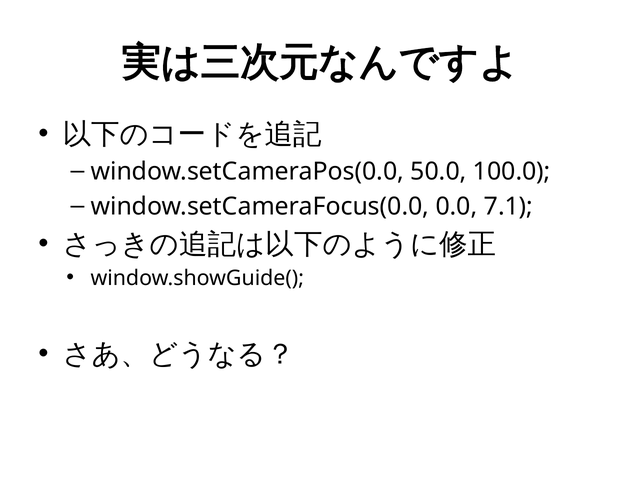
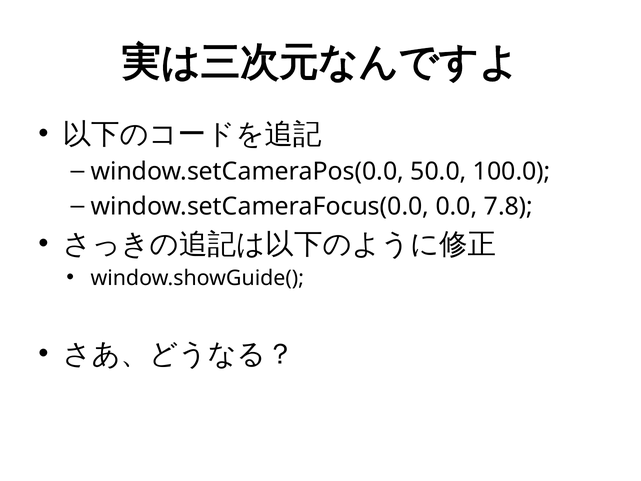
7.1: 7.1 -> 7.8
